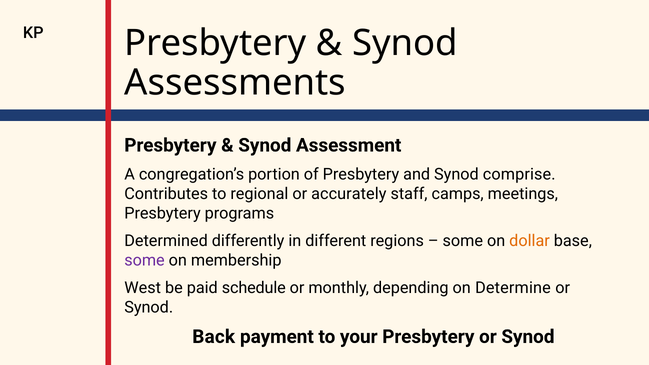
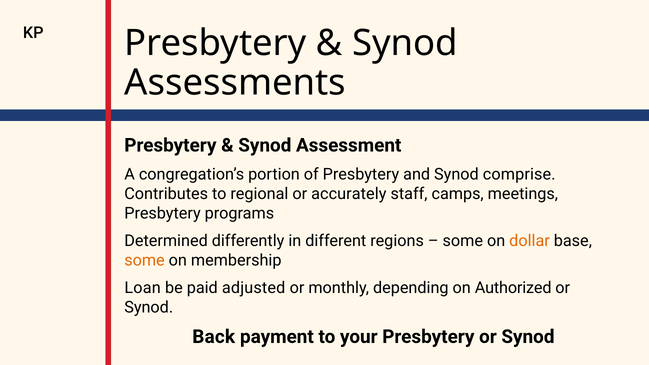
some at (144, 260) colour: purple -> orange
West: West -> Loan
schedule: schedule -> adjusted
Determine: Determine -> Authorized
